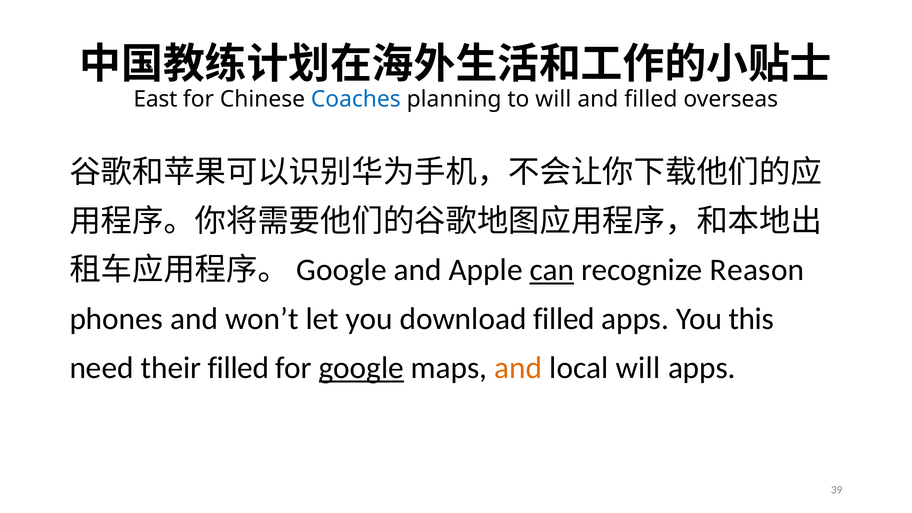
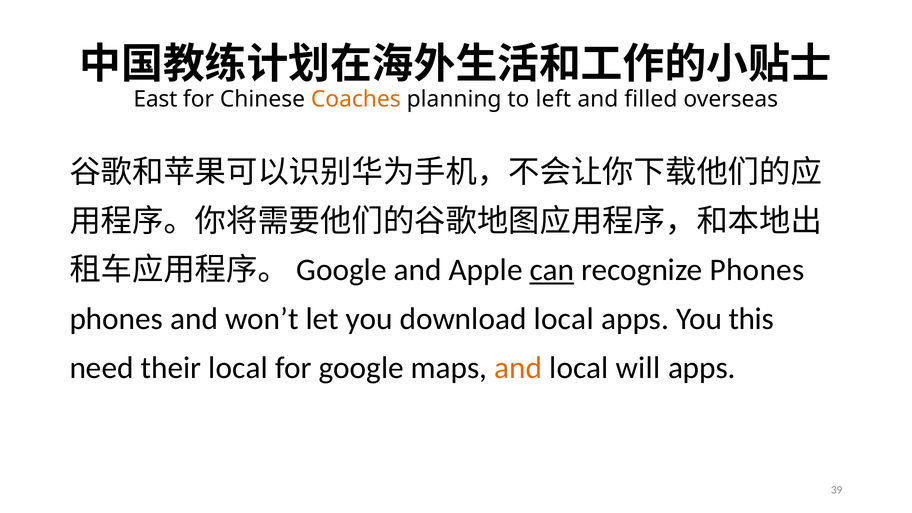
Coaches colour: blue -> orange
to will: will -> left
recognize Reason: Reason -> Phones
download filled: filled -> local
their filled: filled -> local
google underline: present -> none
